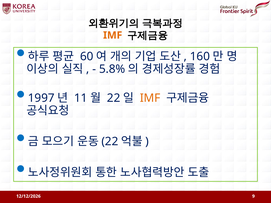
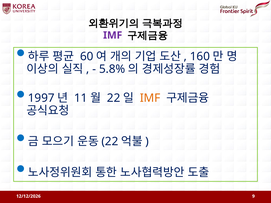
IMF at (113, 35) colour: orange -> purple
